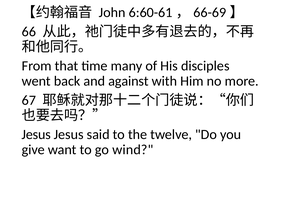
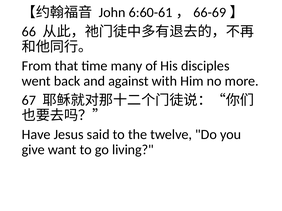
Jesus at (36, 135): Jesus -> Have
wind: wind -> living
